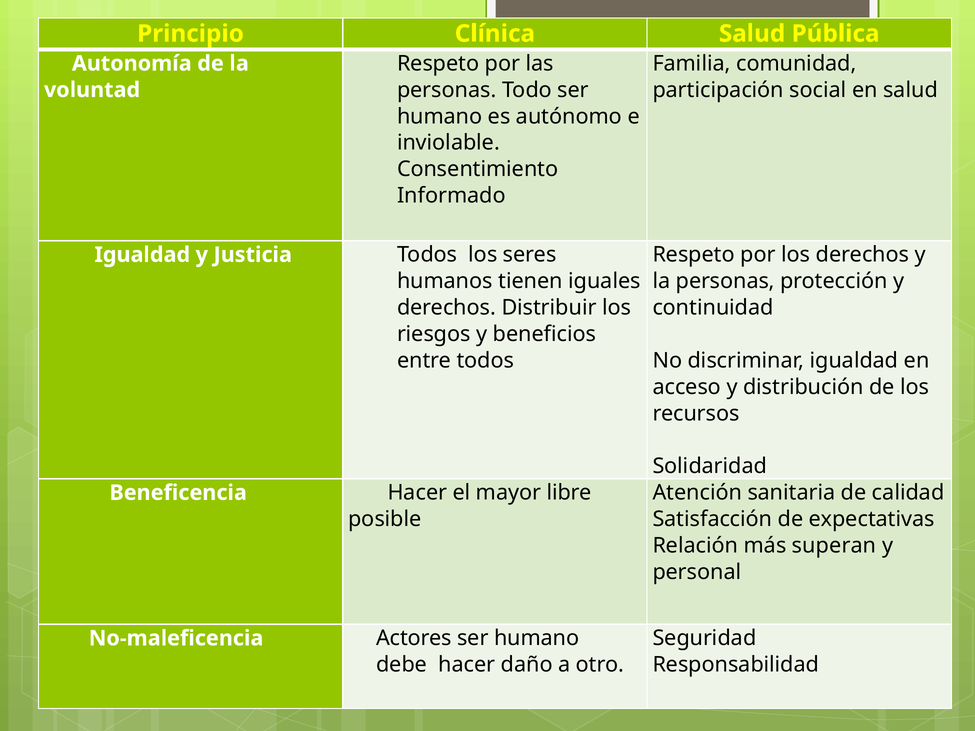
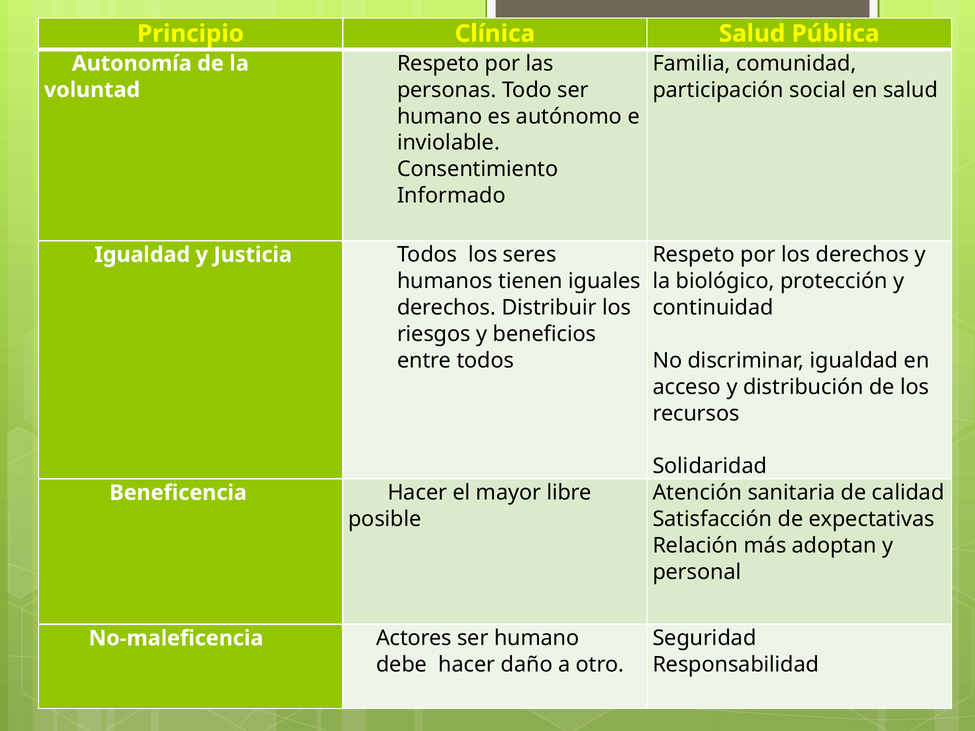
la personas: personas -> biológico
superan: superan -> adoptan
